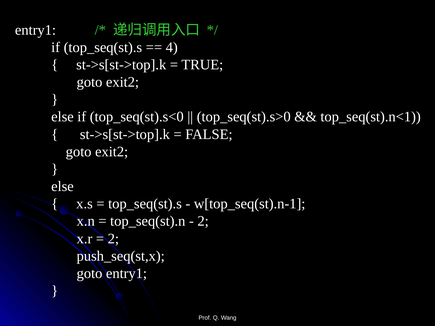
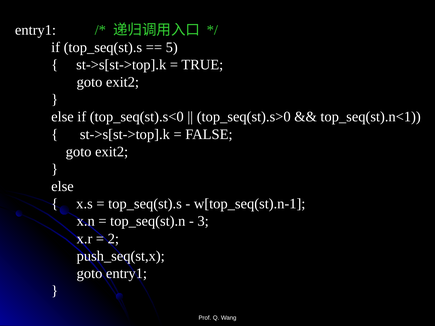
4: 4 -> 5
2 at (203, 221): 2 -> 3
